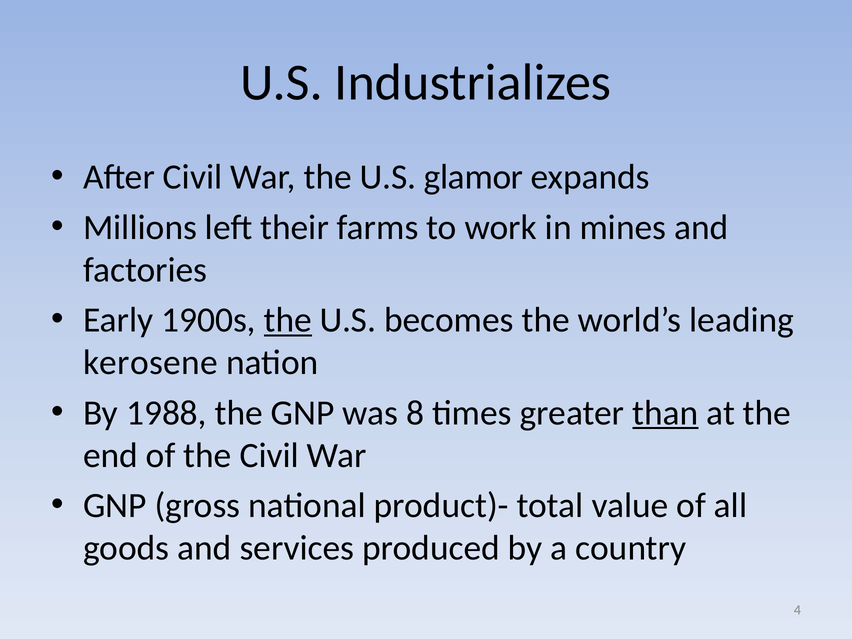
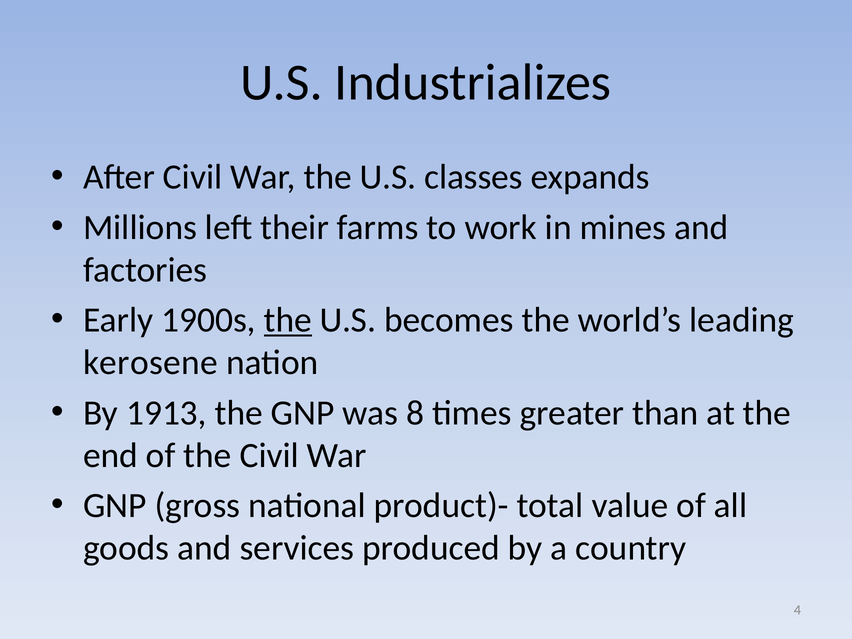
glamor: glamor -> classes
1988: 1988 -> 1913
than underline: present -> none
